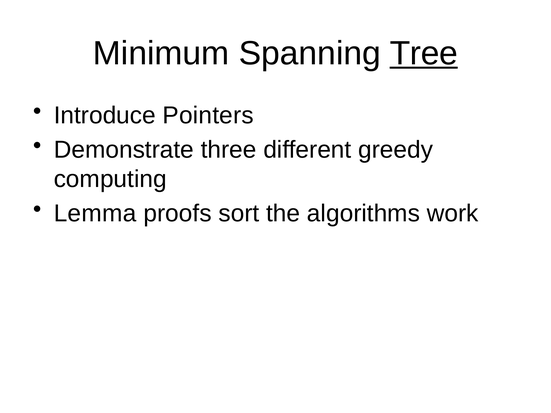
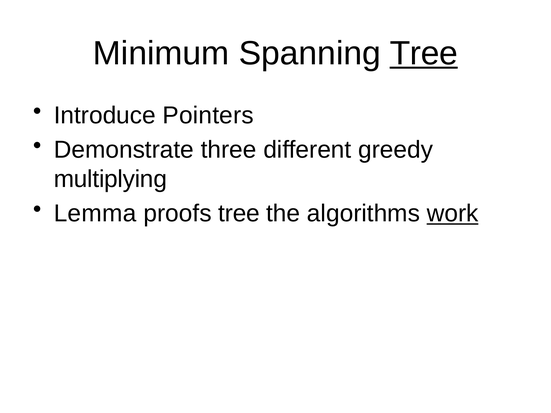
computing: computing -> multiplying
proofs sort: sort -> tree
work underline: none -> present
